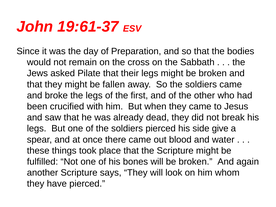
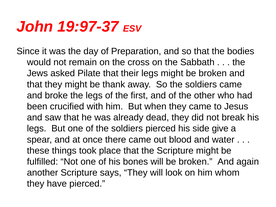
19:61-37: 19:61-37 -> 19:97-37
fallen: fallen -> thank
